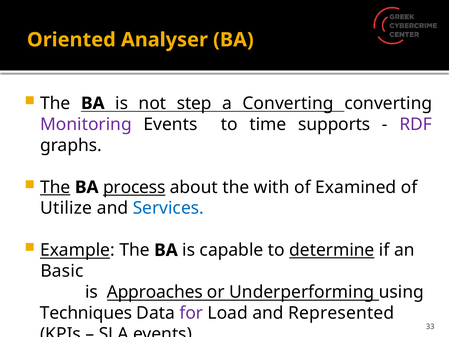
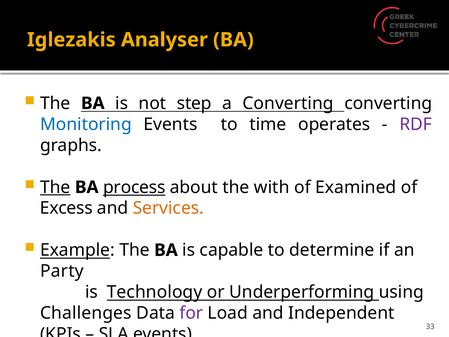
Oriented: Oriented -> Iglezakis
Monitoring colour: purple -> blue
supports: supports -> operates
Utilize: Utilize -> Excess
Services colour: blue -> orange
determine underline: present -> none
Basic: Basic -> Party
Approaches: Approaches -> Technology
Techniques: Techniques -> Challenges
Represented: Represented -> Independent
